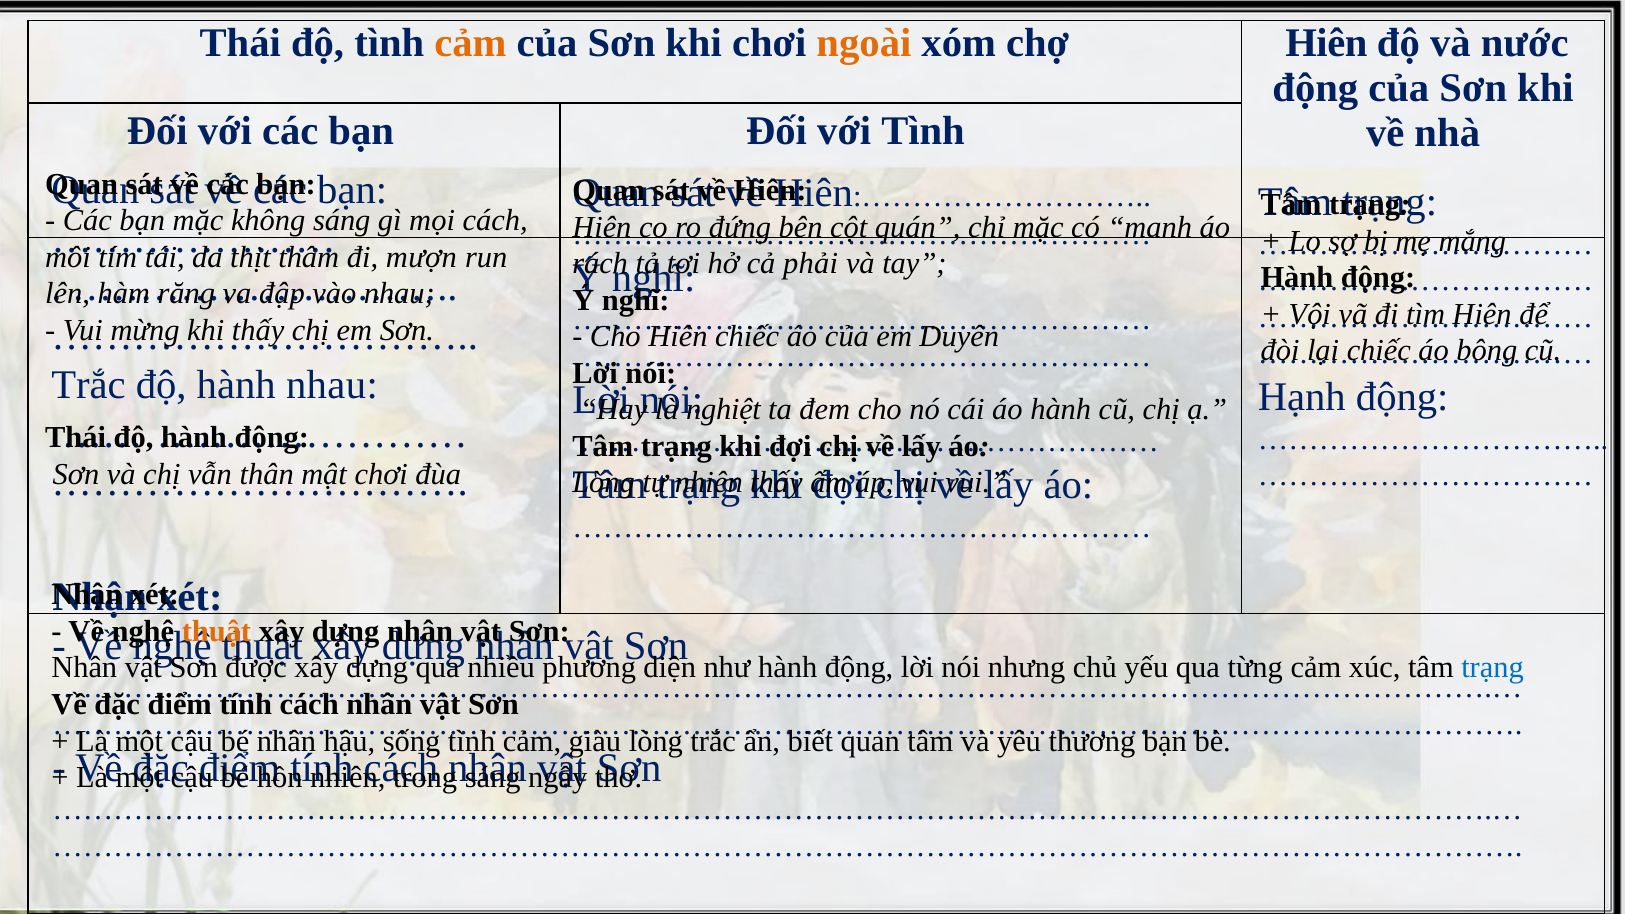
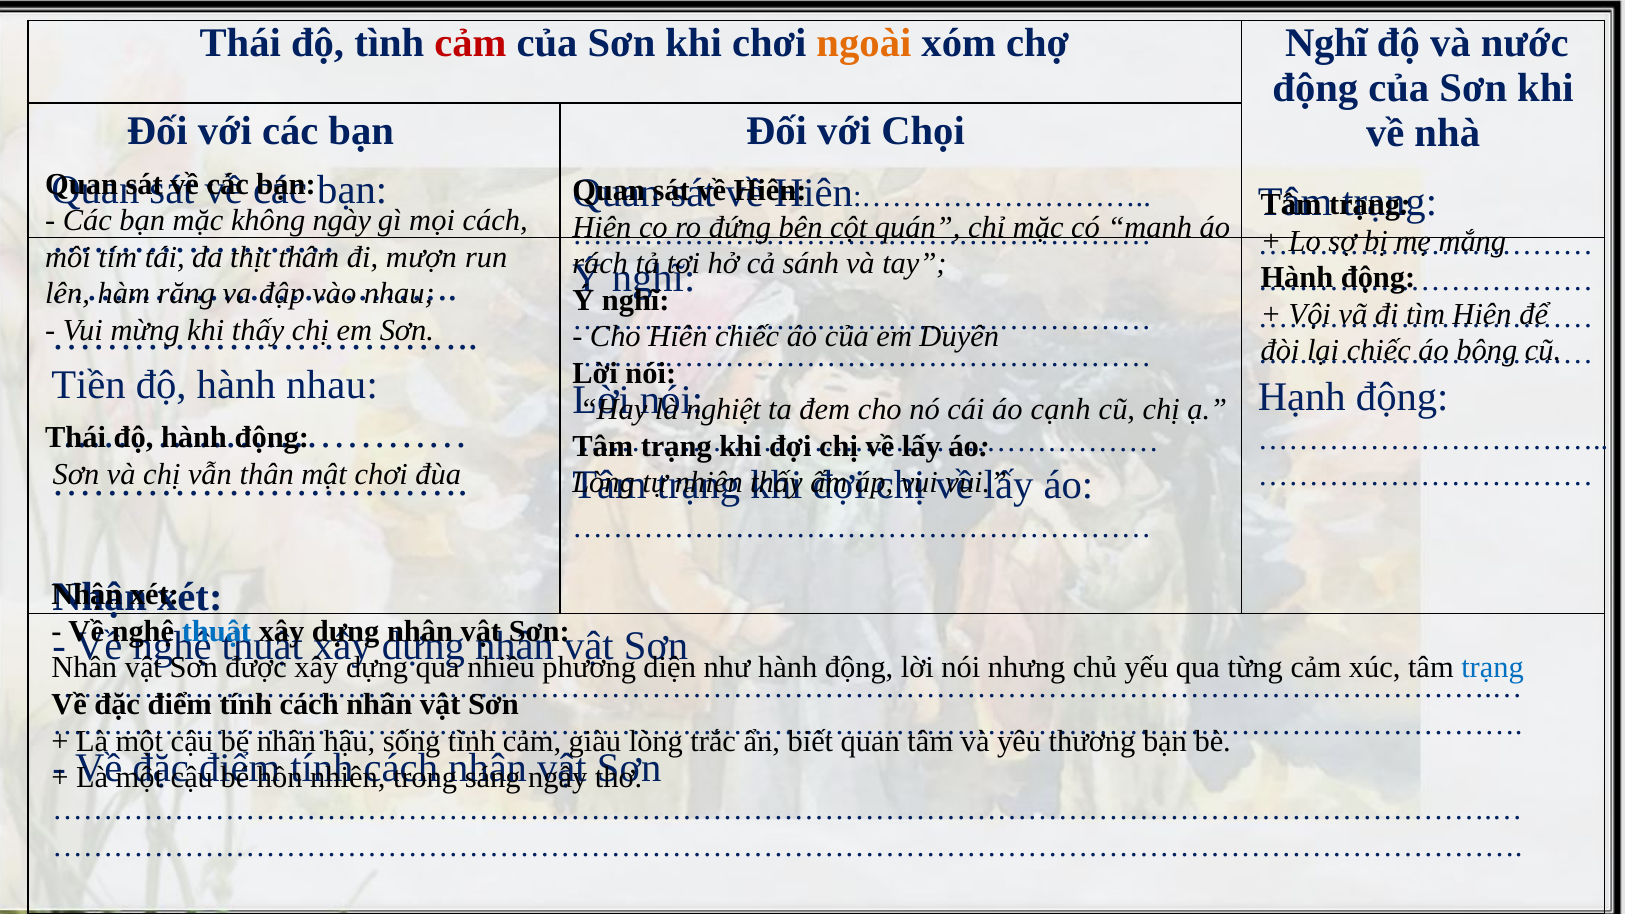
cảm at (470, 43) colour: orange -> red
chợ Hiên: Hiên -> Nghĩ
với Tình: Tình -> Chọi
sáng at (342, 221): sáng -> ngày
phải: phải -> sánh
Trắc at (88, 385): Trắc -> Tiền
áo hành: hành -> cạnh
thuật at (217, 631) colour: orange -> blue
